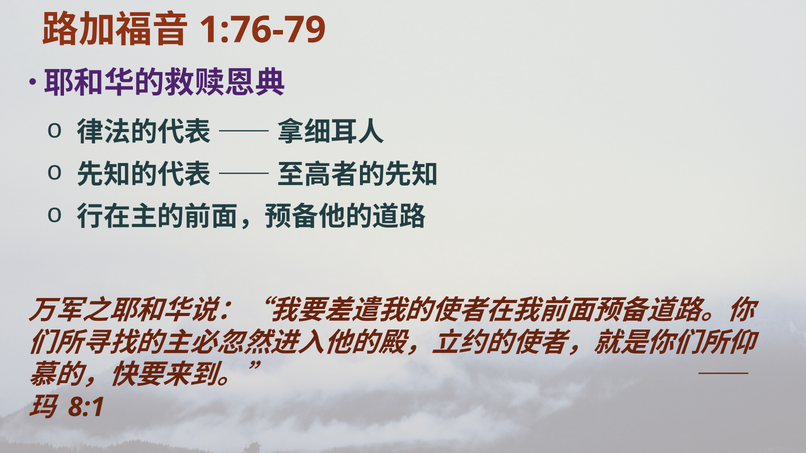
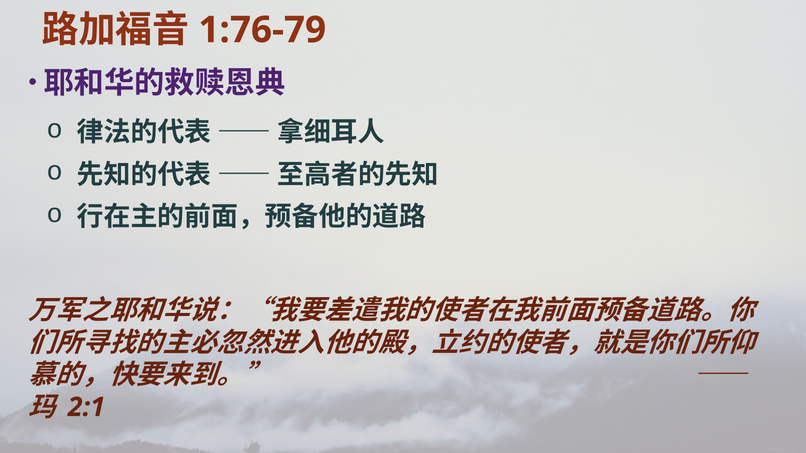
8:1: 8:1 -> 2:1
